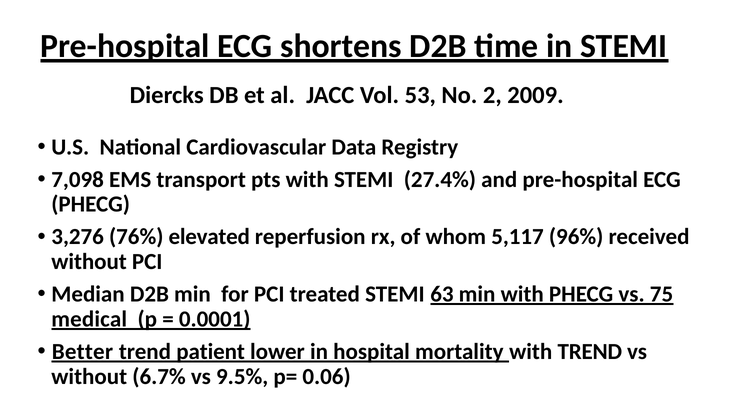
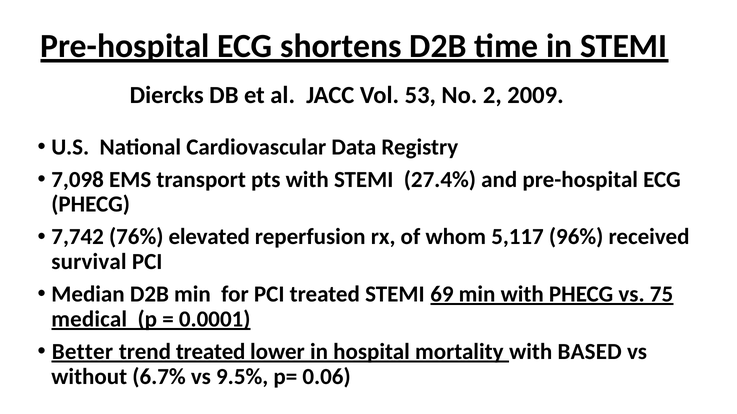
3,276: 3,276 -> 7,742
without at (89, 262): without -> survival
63: 63 -> 69
trend patient: patient -> treated
with TREND: TREND -> BASED
